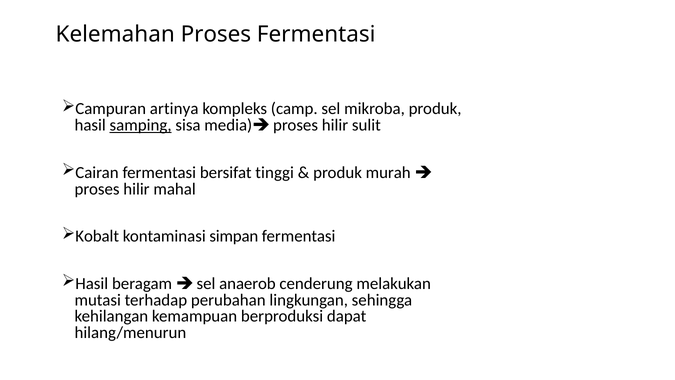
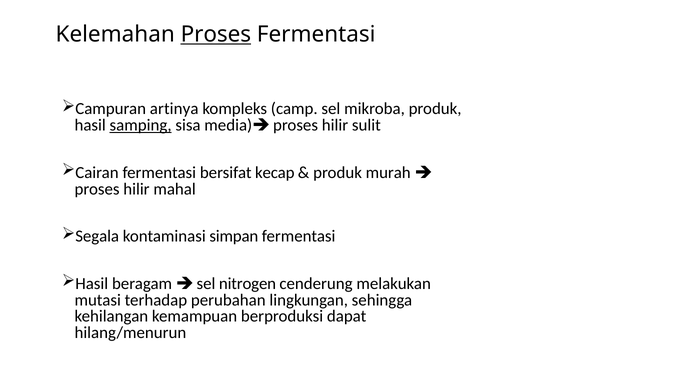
Proses at (216, 34) underline: none -> present
tinggi: tinggi -> kecap
Kobalt: Kobalt -> Segala
anaerob: anaerob -> nitrogen
